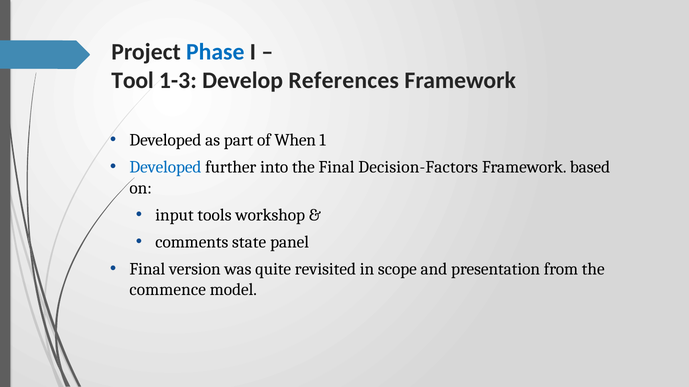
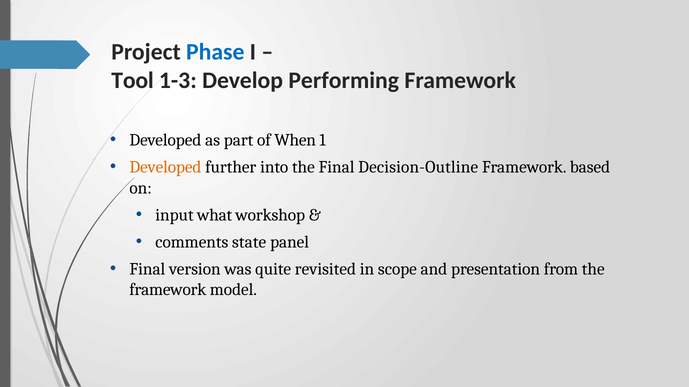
References: References -> Performing
Developed at (165, 167) colour: blue -> orange
Decision-Factors: Decision-Factors -> Decision-Outline
tools: tools -> what
commence at (168, 290): commence -> framework
